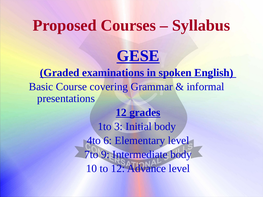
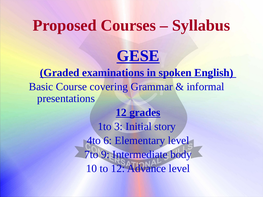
Initial body: body -> story
